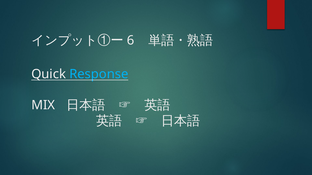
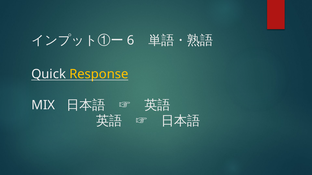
Response colour: light blue -> yellow
